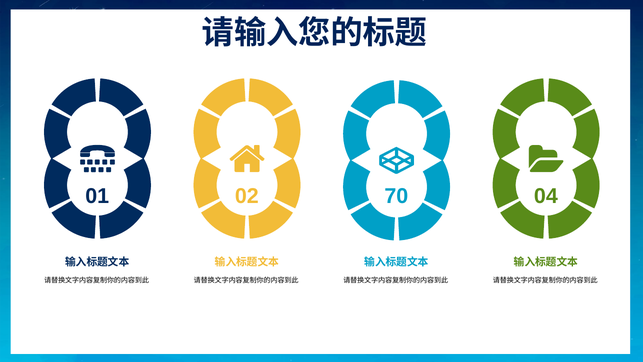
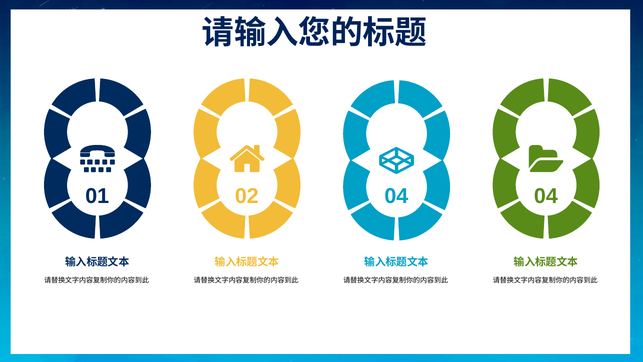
02 70: 70 -> 04
